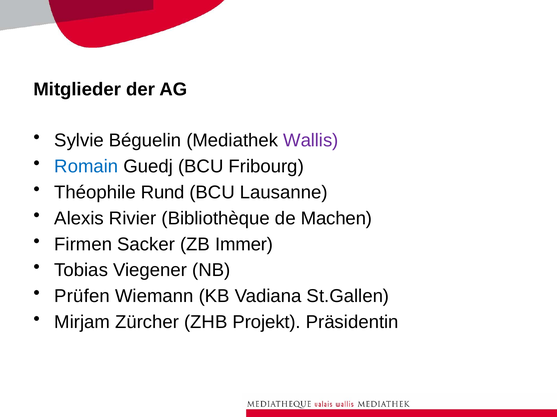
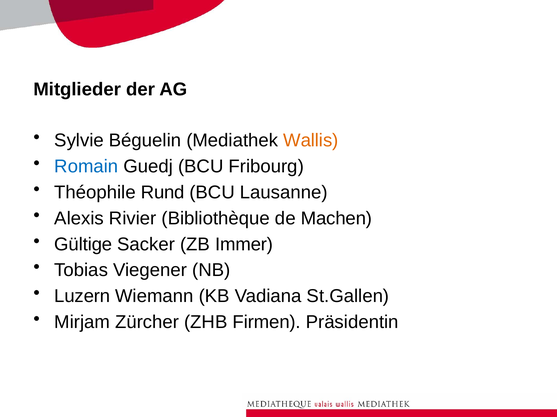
Wallis colour: purple -> orange
Firmen: Firmen -> Gültige
Prüfen: Prüfen -> Luzern
Projekt: Projekt -> Firmen
